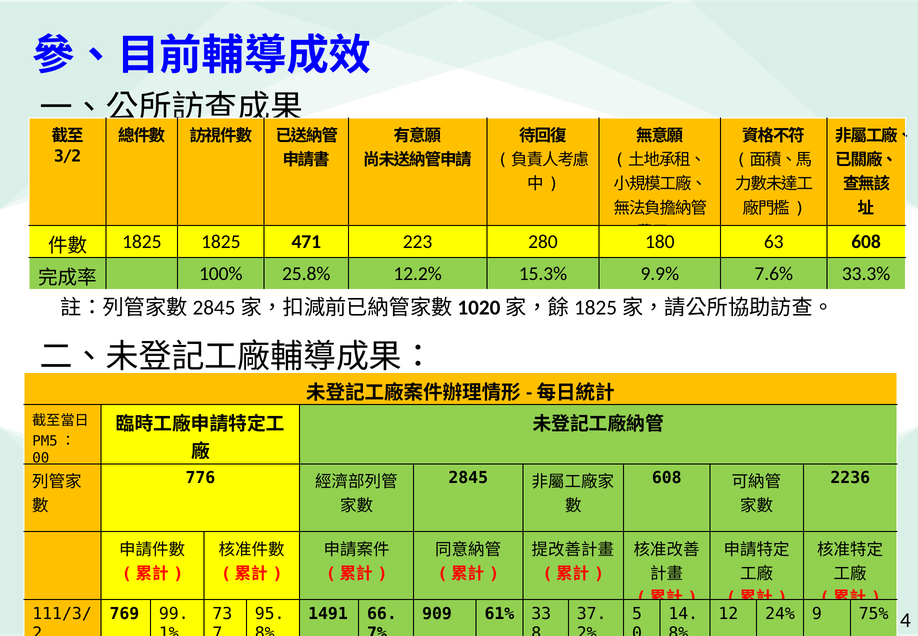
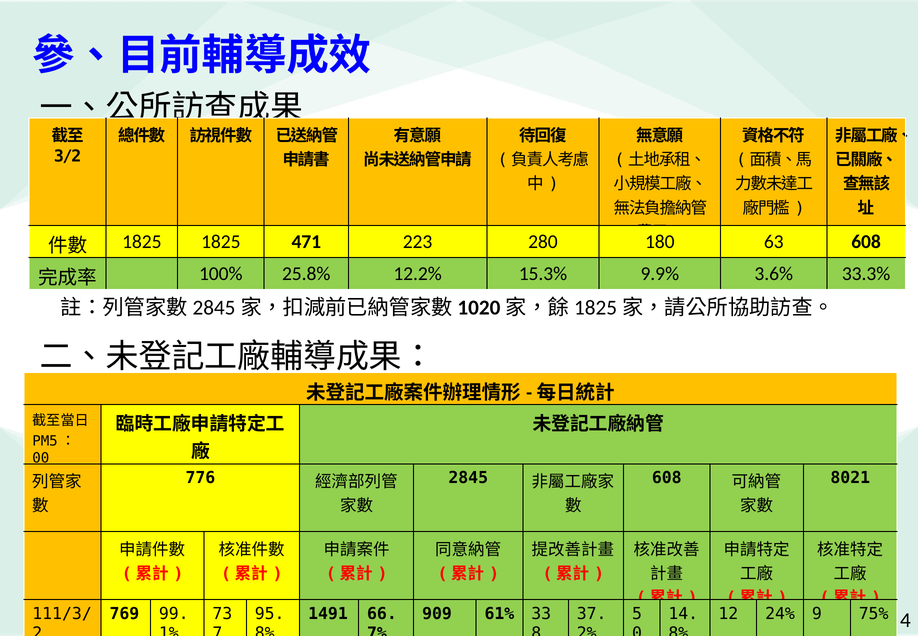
7.6%: 7.6% -> 3.6%
2236: 2236 -> 8021
